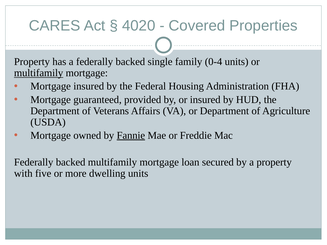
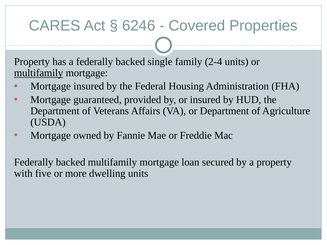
4020: 4020 -> 6246
0-4: 0-4 -> 2-4
Fannie underline: present -> none
